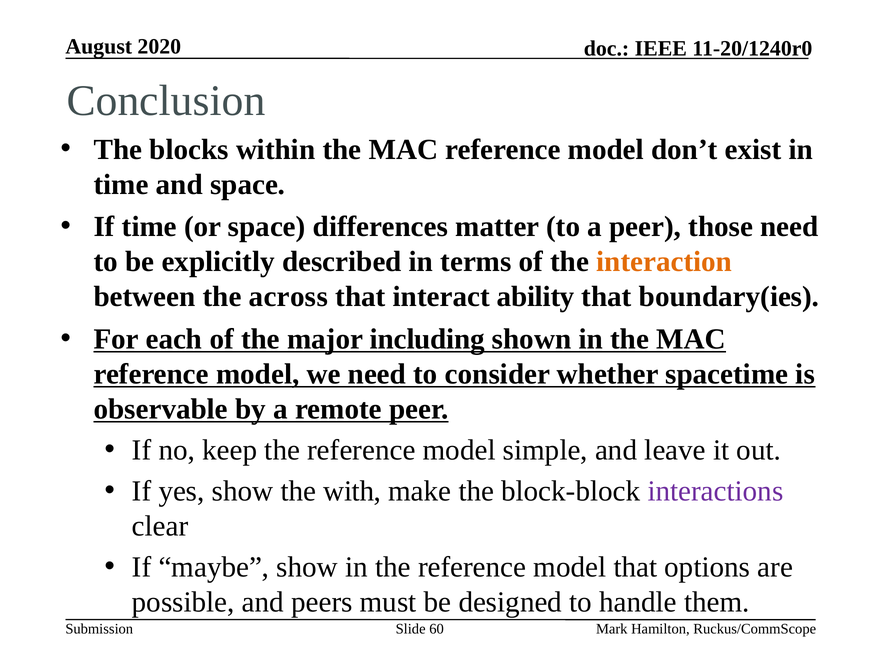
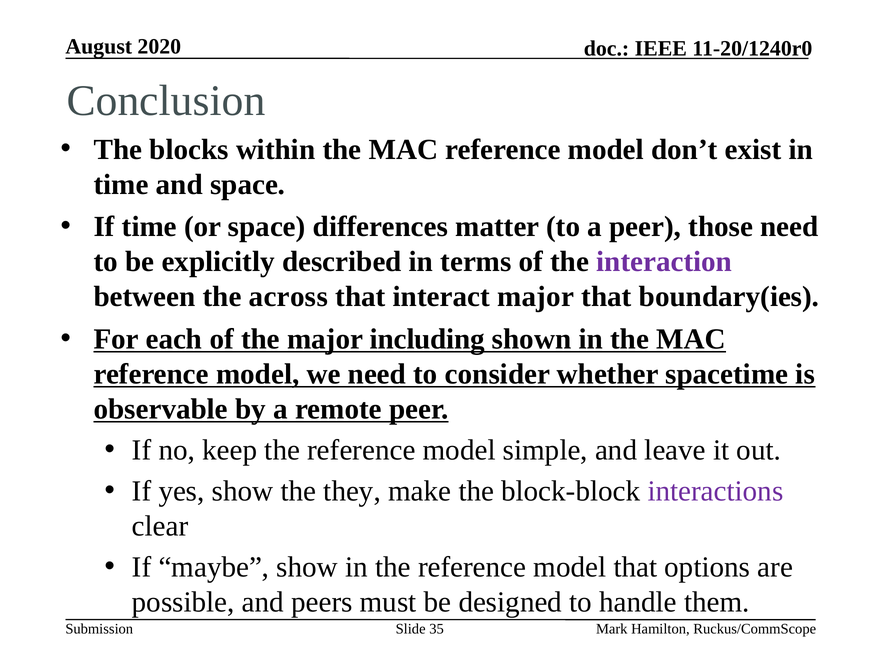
interaction colour: orange -> purple
interact ability: ability -> major
with: with -> they
60: 60 -> 35
